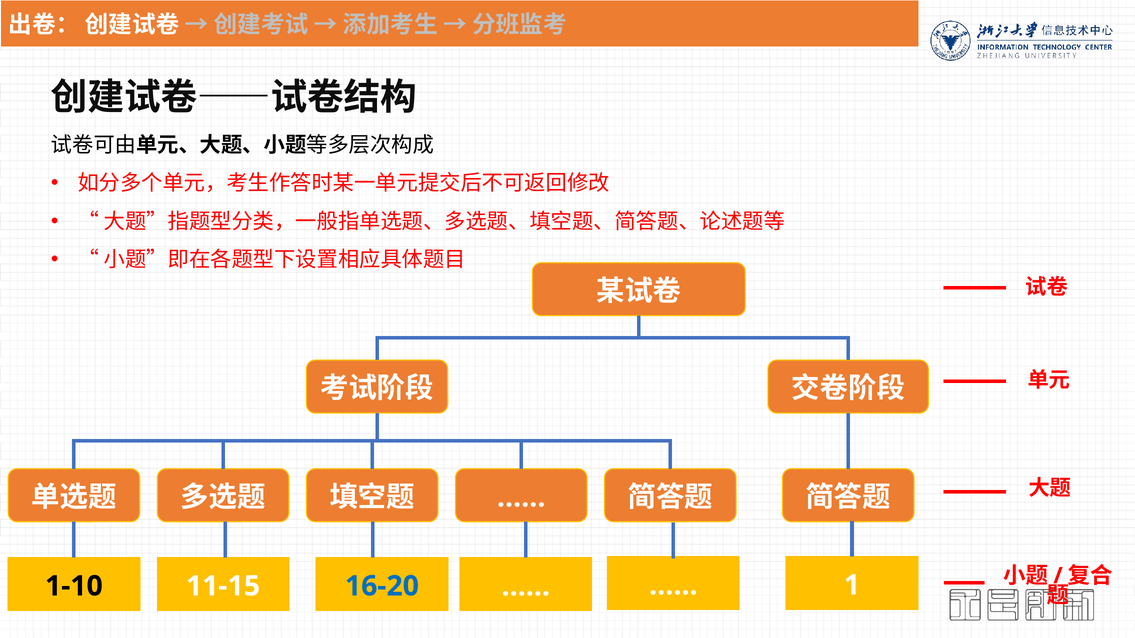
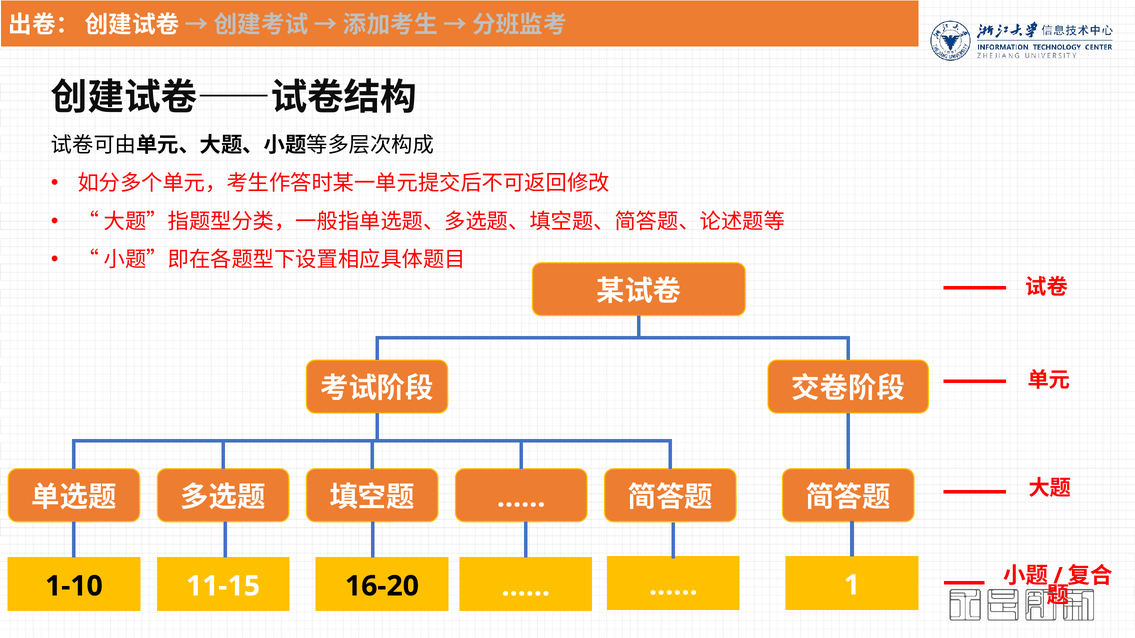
16-20 colour: blue -> black
